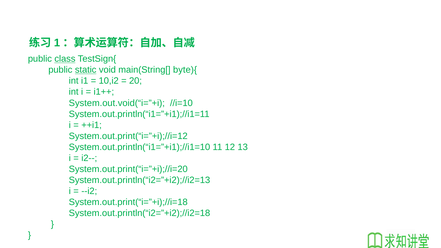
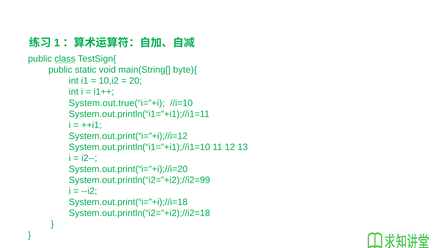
static underline: present -> none
System.out.void(“i=”+i: System.out.void(“i=”+i -> System.out.true(“i=”+i
System.out.println(“i2=”+i2);//i2=13: System.out.println(“i2=”+i2);//i2=13 -> System.out.println(“i2=”+i2);//i2=99
